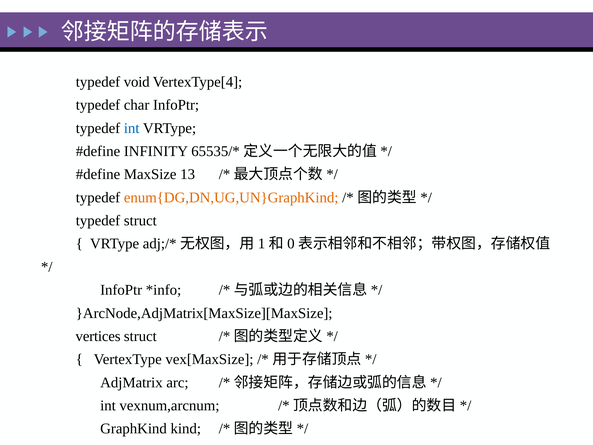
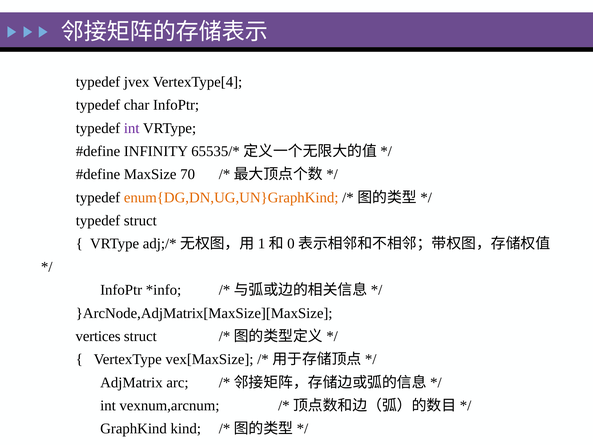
void: void -> jvex
int at (132, 128) colour: blue -> purple
13: 13 -> 70
